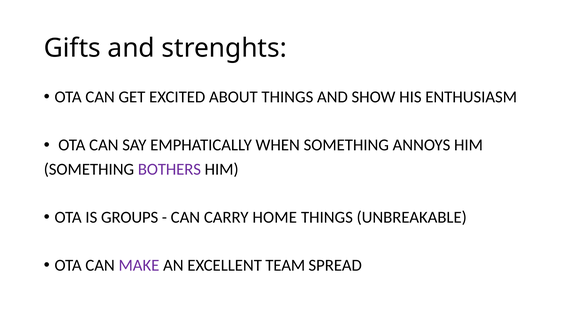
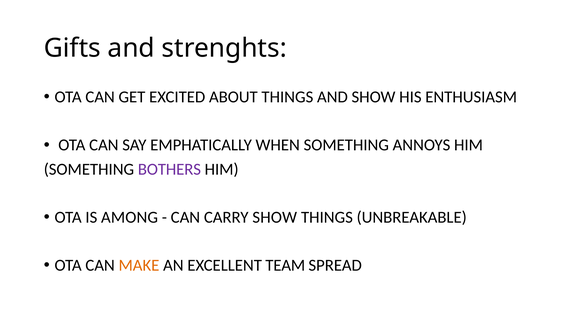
GROUPS: GROUPS -> AMONG
CARRY HOME: HOME -> SHOW
MAKE colour: purple -> orange
